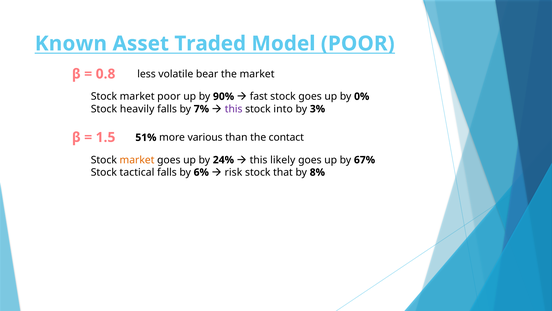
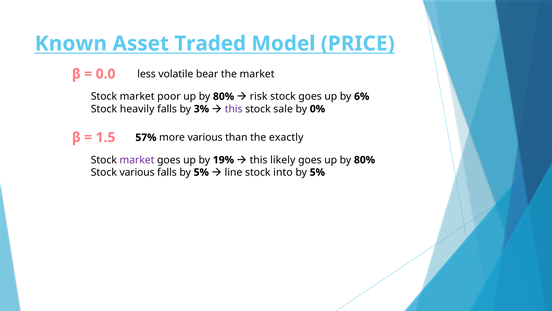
Model POOR: POOR -> PRICE
0.8: 0.8 -> 0.0
90% at (224, 96): 90% -> 80%
fast: fast -> risk
0%: 0% -> 6%
7%: 7% -> 3%
into: into -> sale
3%: 3% -> 0%
51%: 51% -> 57%
contact: contact -> exactly
market at (137, 160) colour: orange -> purple
24%: 24% -> 19%
goes up by 67%: 67% -> 80%
Stock tactical: tactical -> various
falls by 6%: 6% -> 5%
risk: risk -> line
that: that -> into
8% at (317, 172): 8% -> 5%
